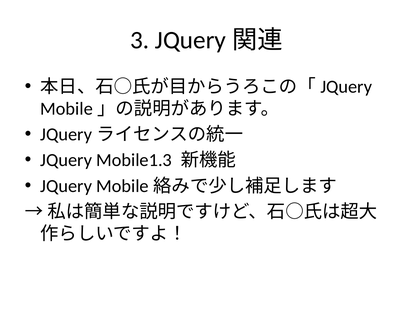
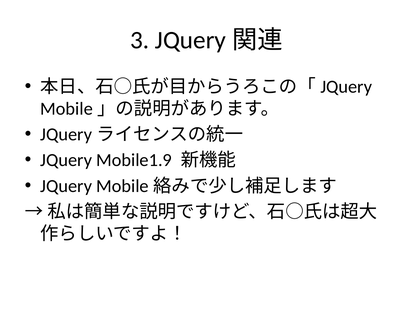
Mobile1.3: Mobile1.3 -> Mobile1.9
